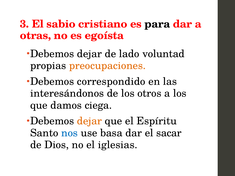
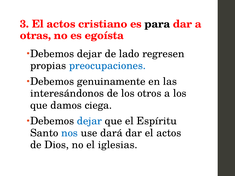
3 El sabio: sabio -> actos
voluntad: voluntad -> regresen
preocupaciones colour: orange -> blue
correspondido: correspondido -> genuinamente
dejar at (89, 121) colour: orange -> blue
basa: basa -> dará
dar el sacar: sacar -> actos
